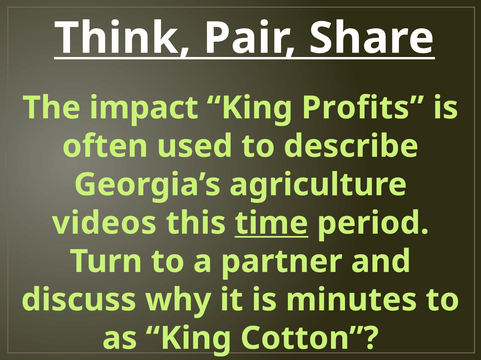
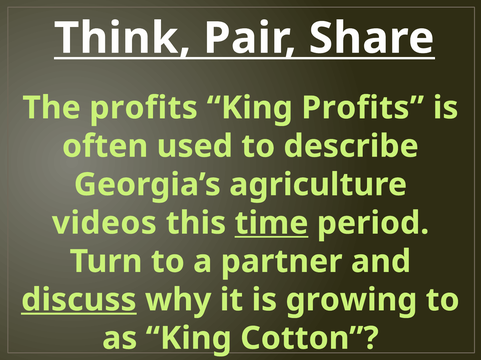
The impact: impact -> profits
discuss underline: none -> present
minutes: minutes -> growing
